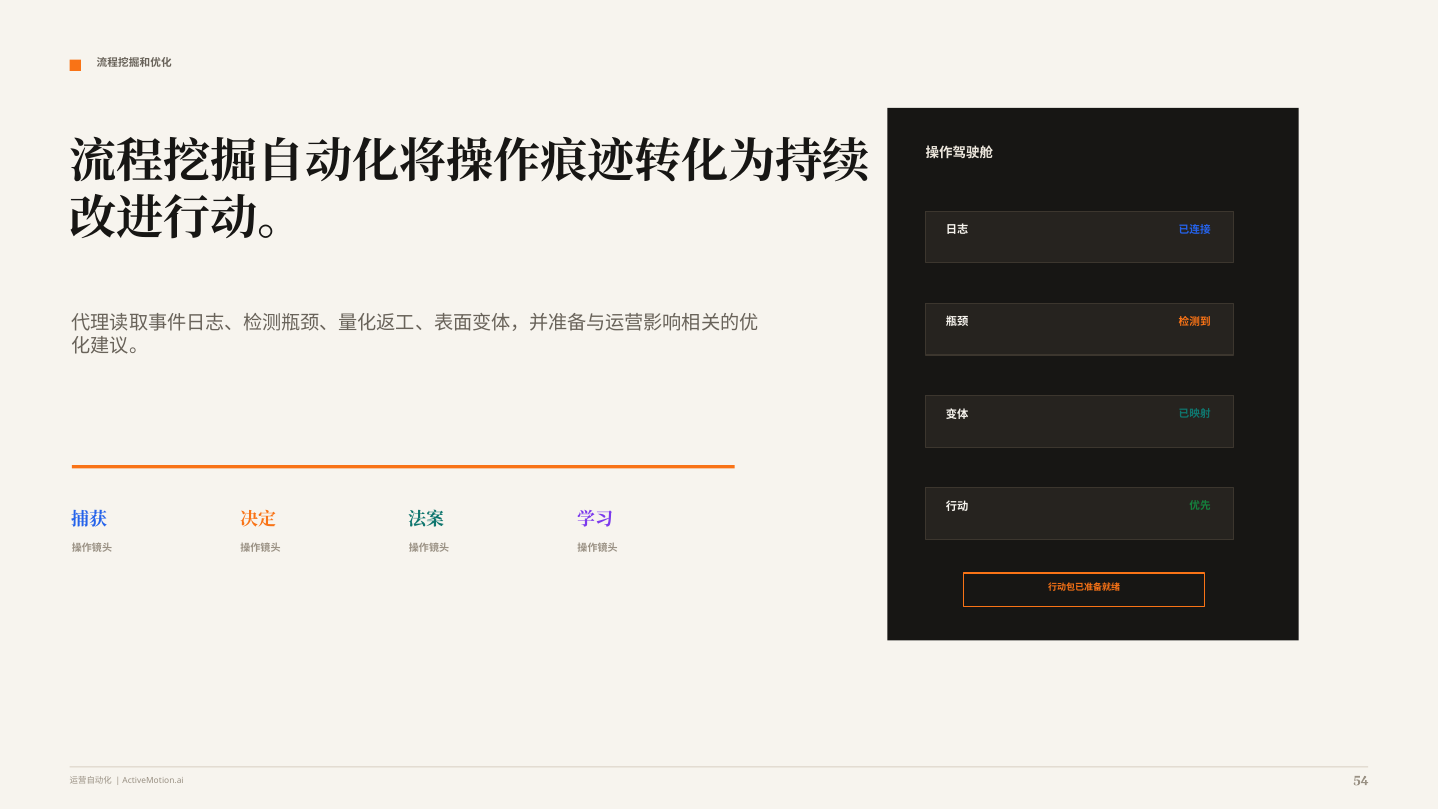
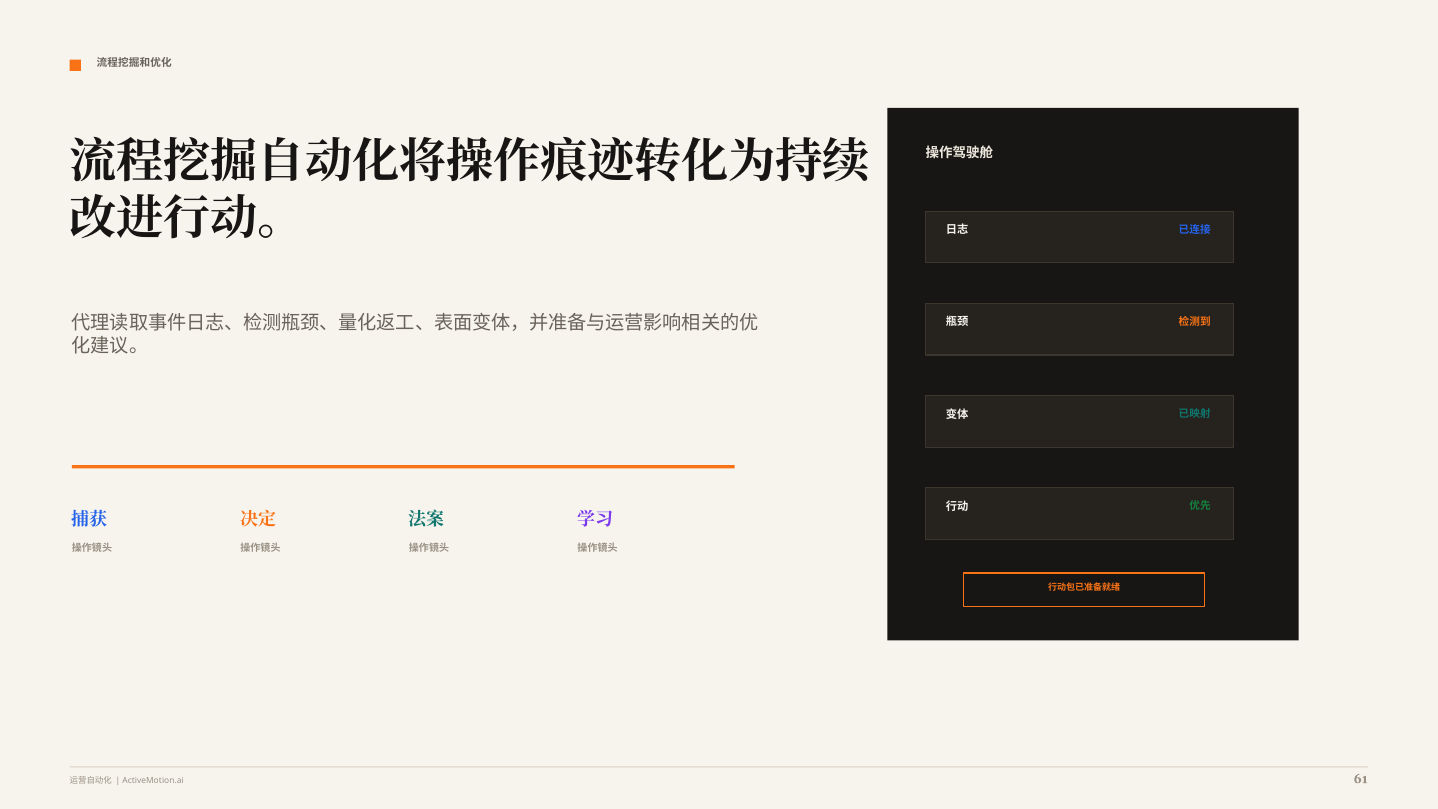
54: 54 -> 61
